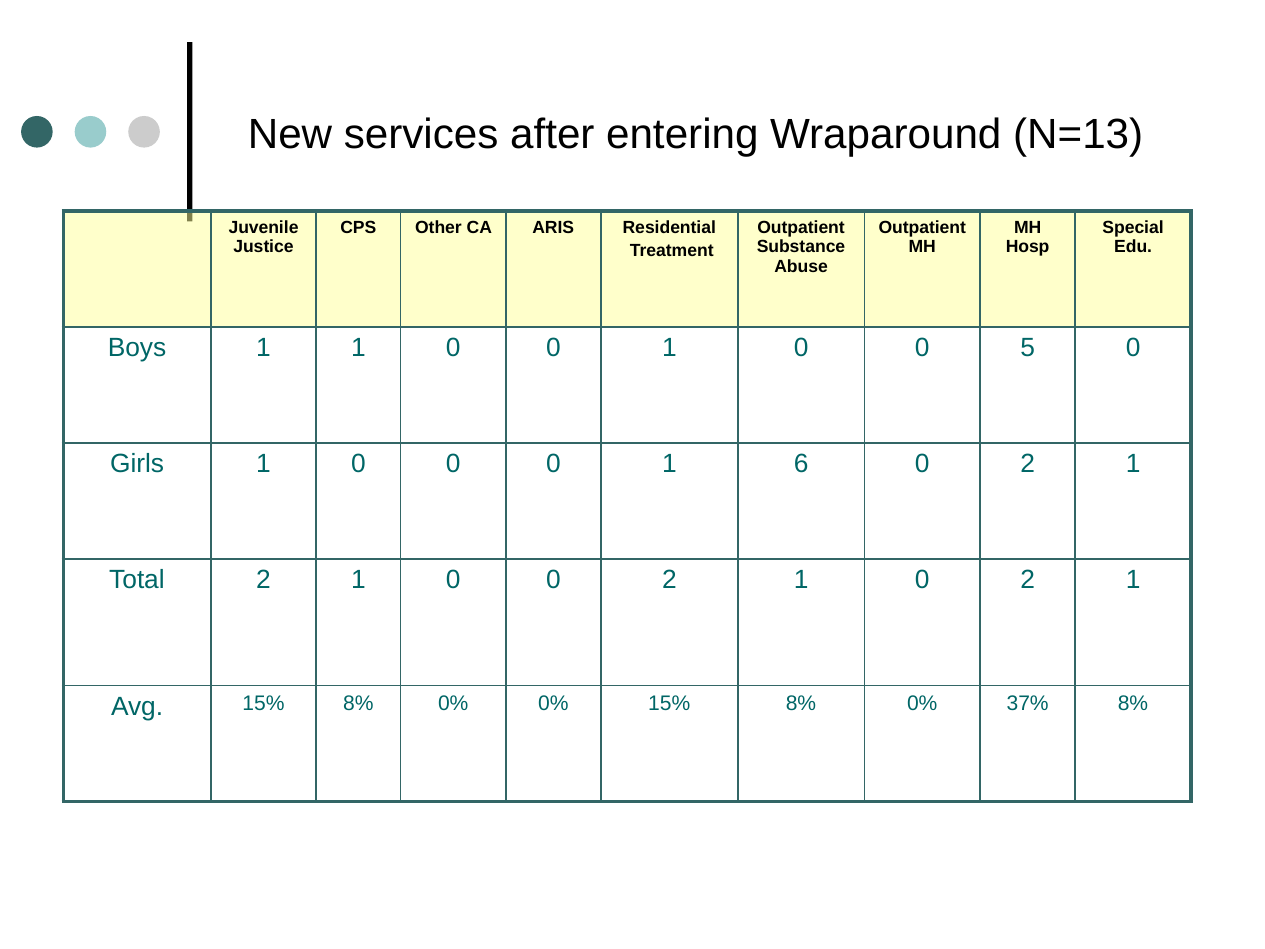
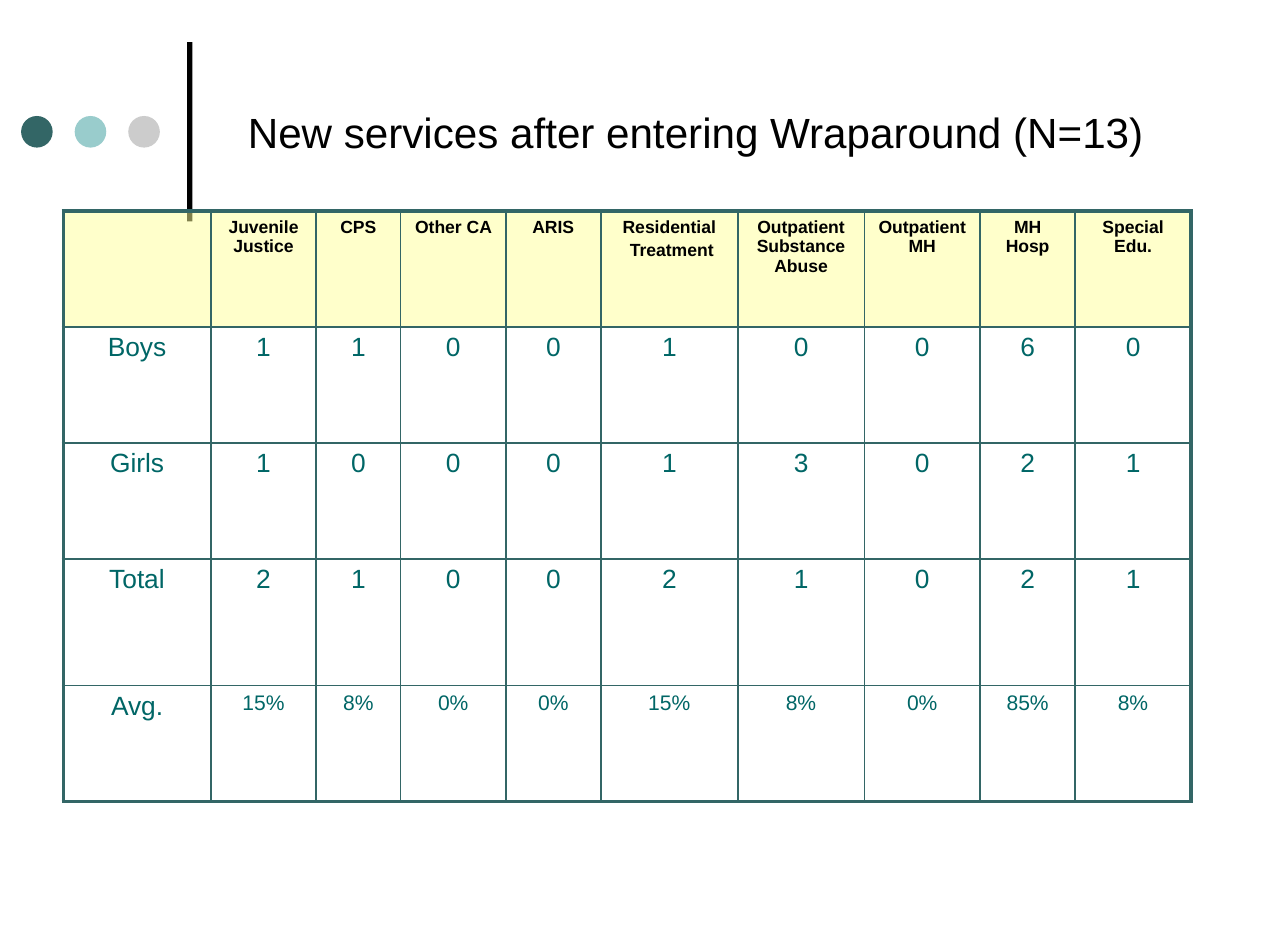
5: 5 -> 6
6: 6 -> 3
37%: 37% -> 85%
